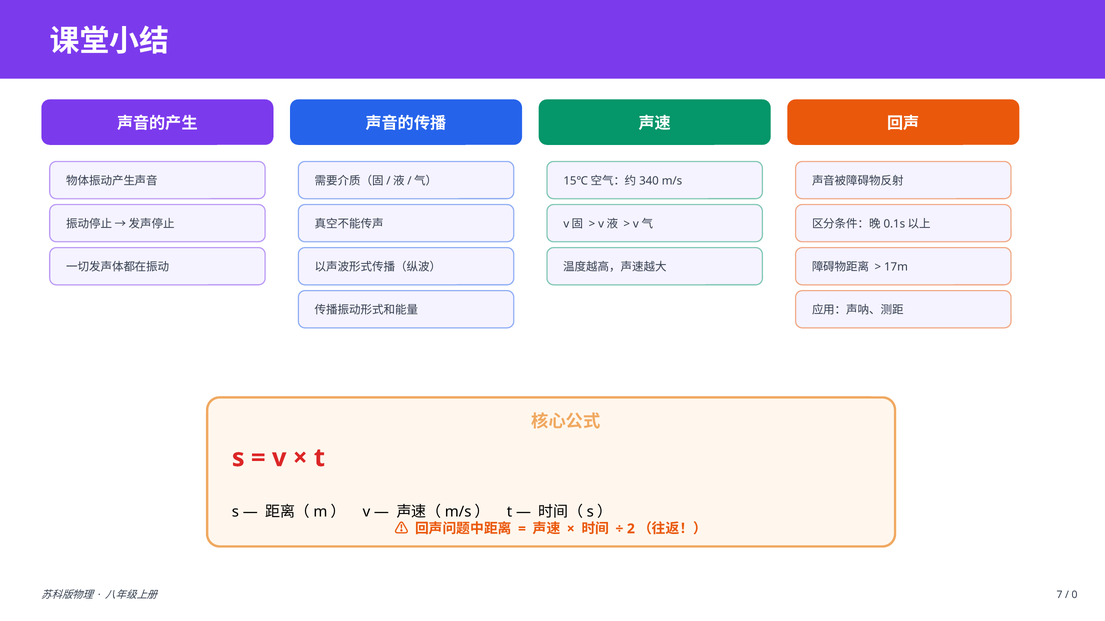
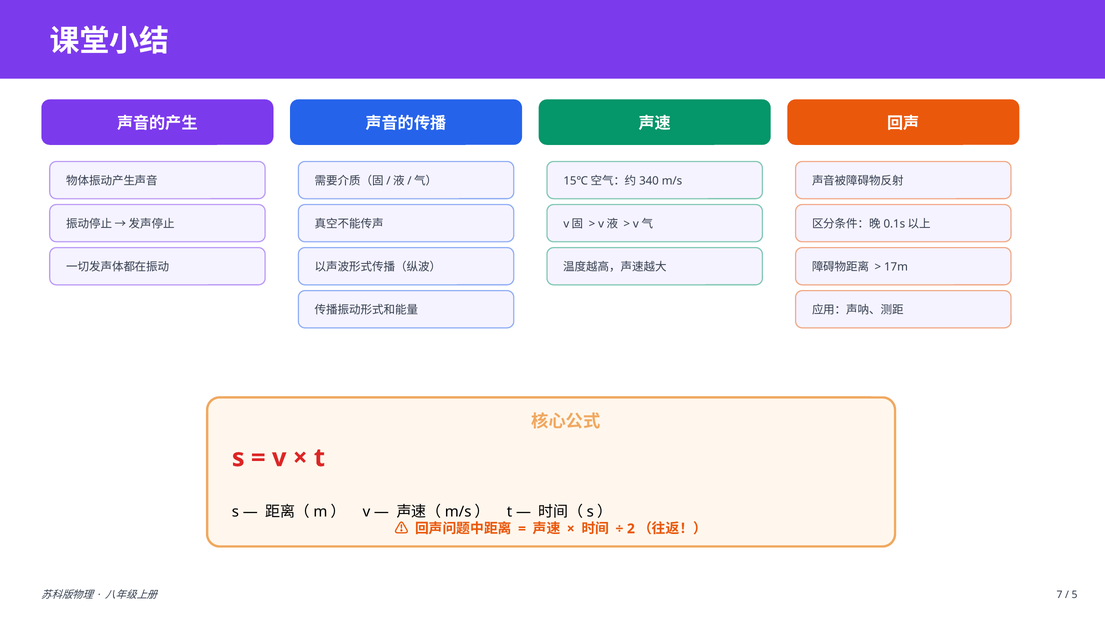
0: 0 -> 5
